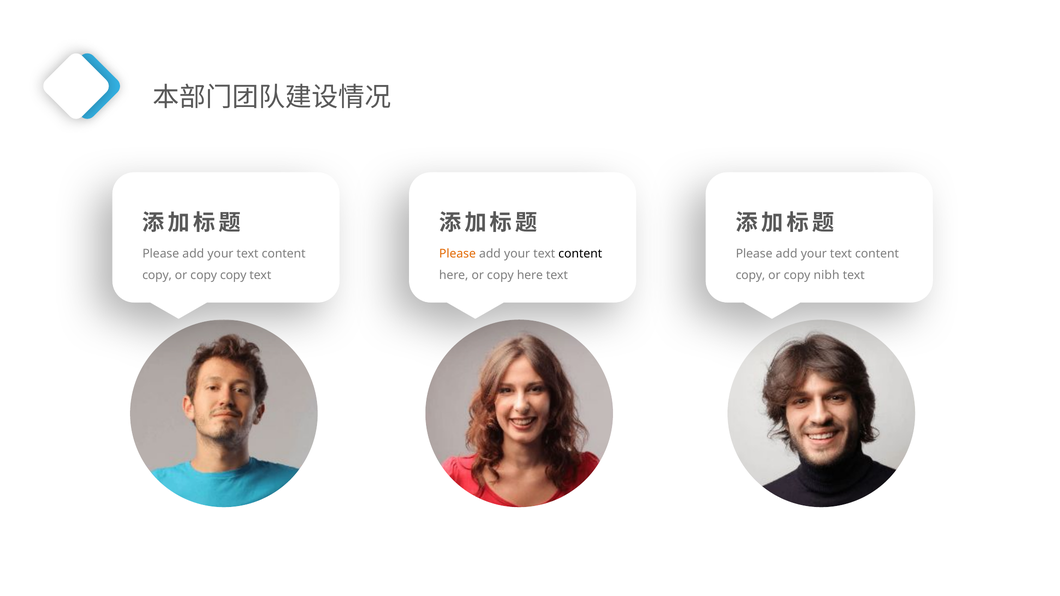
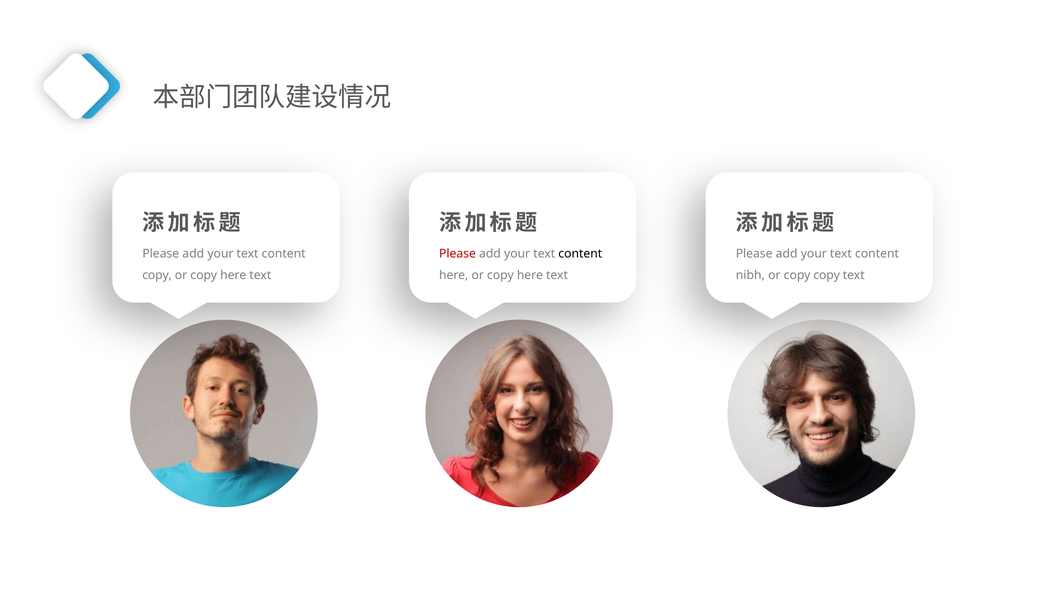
Please at (457, 254) colour: orange -> red
copy at (233, 275): copy -> here
copy at (750, 275): copy -> nibh
copy nibh: nibh -> copy
